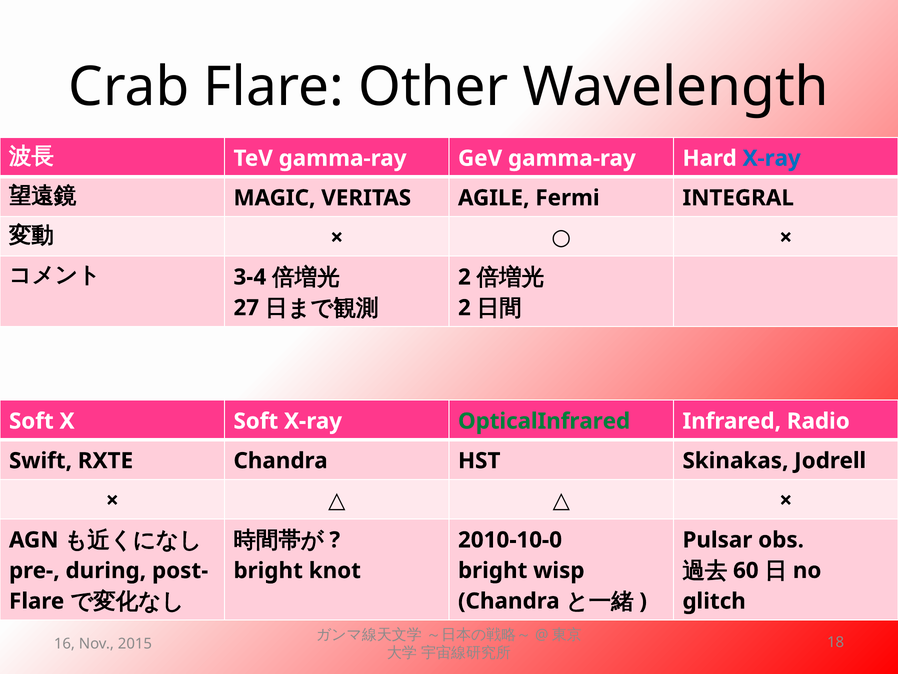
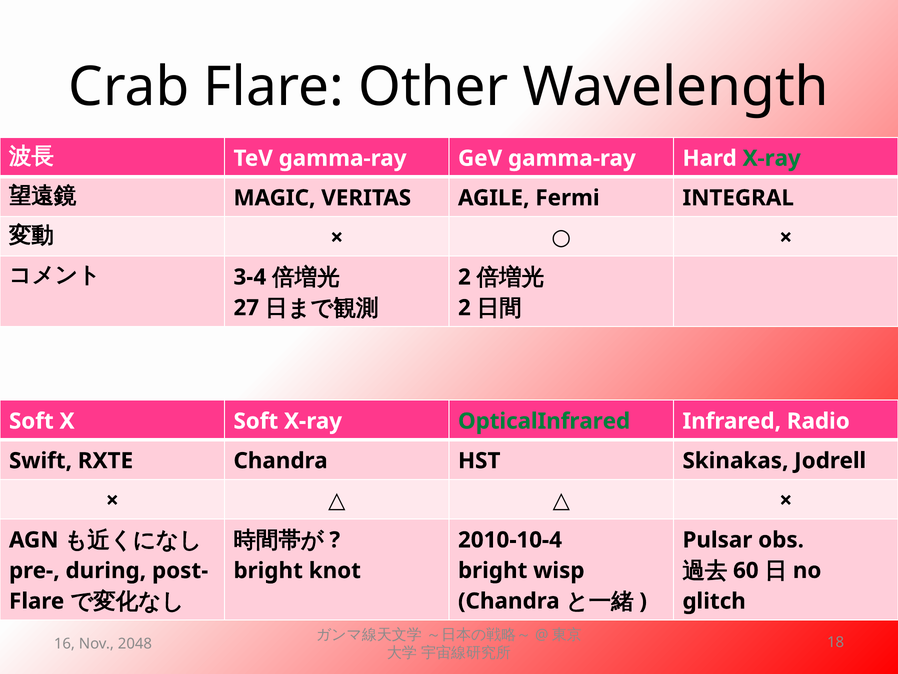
X-ray at (772, 158) colour: blue -> green
2010-10-0: 2010-10-0 -> 2010-10-4
2015: 2015 -> 2048
